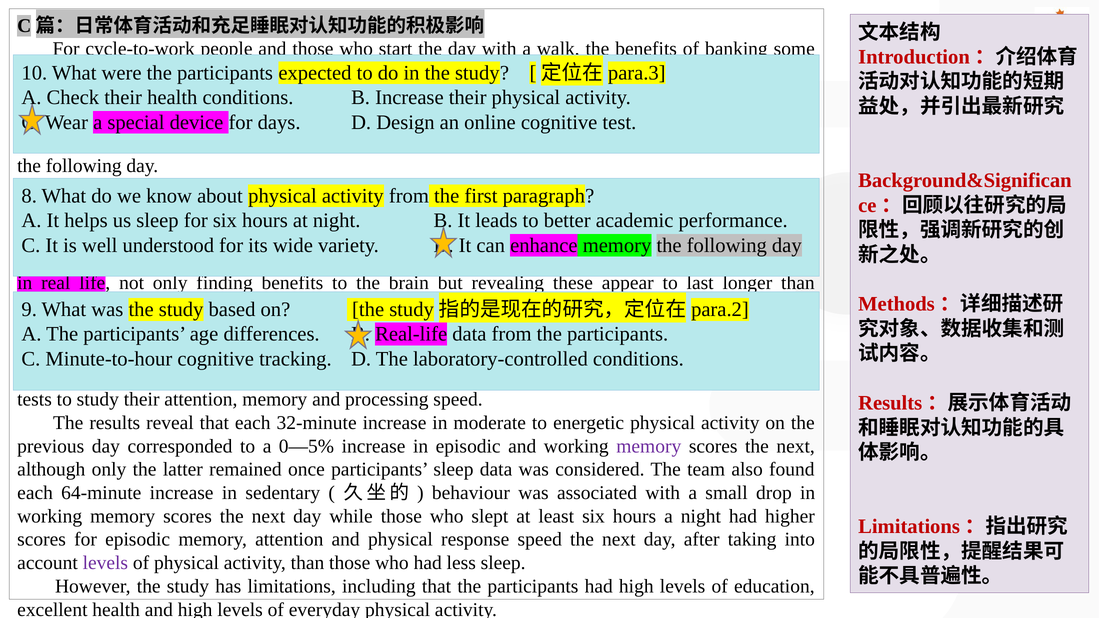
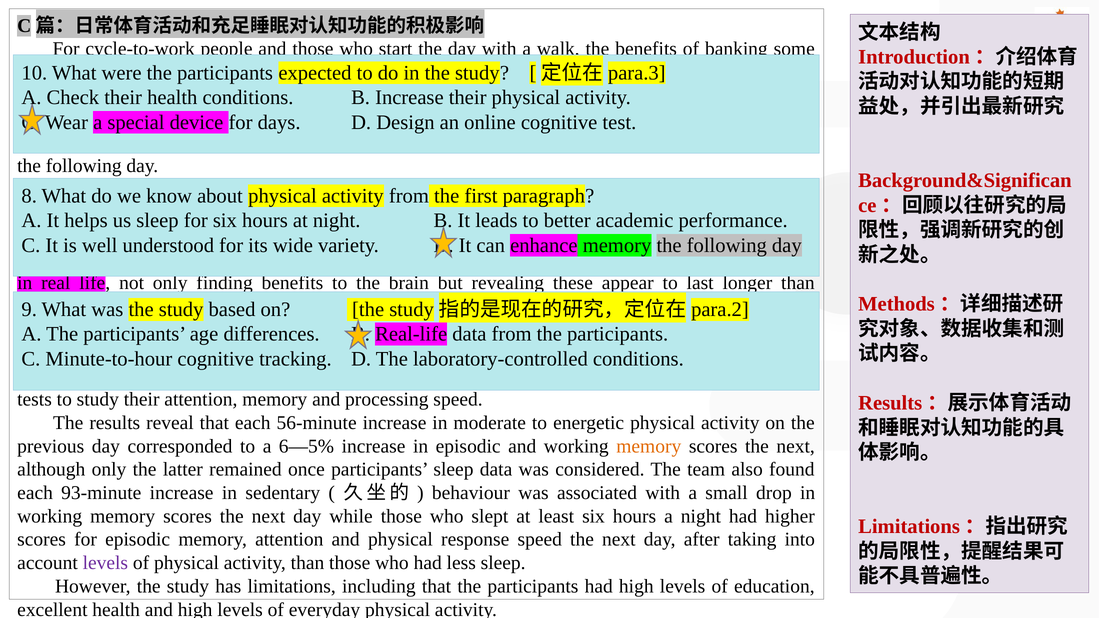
32-minute: 32-minute -> 56-minute
0—5%: 0—5% -> 6—5%
memory at (649, 446) colour: purple -> orange
64-minute: 64-minute -> 93-minute
